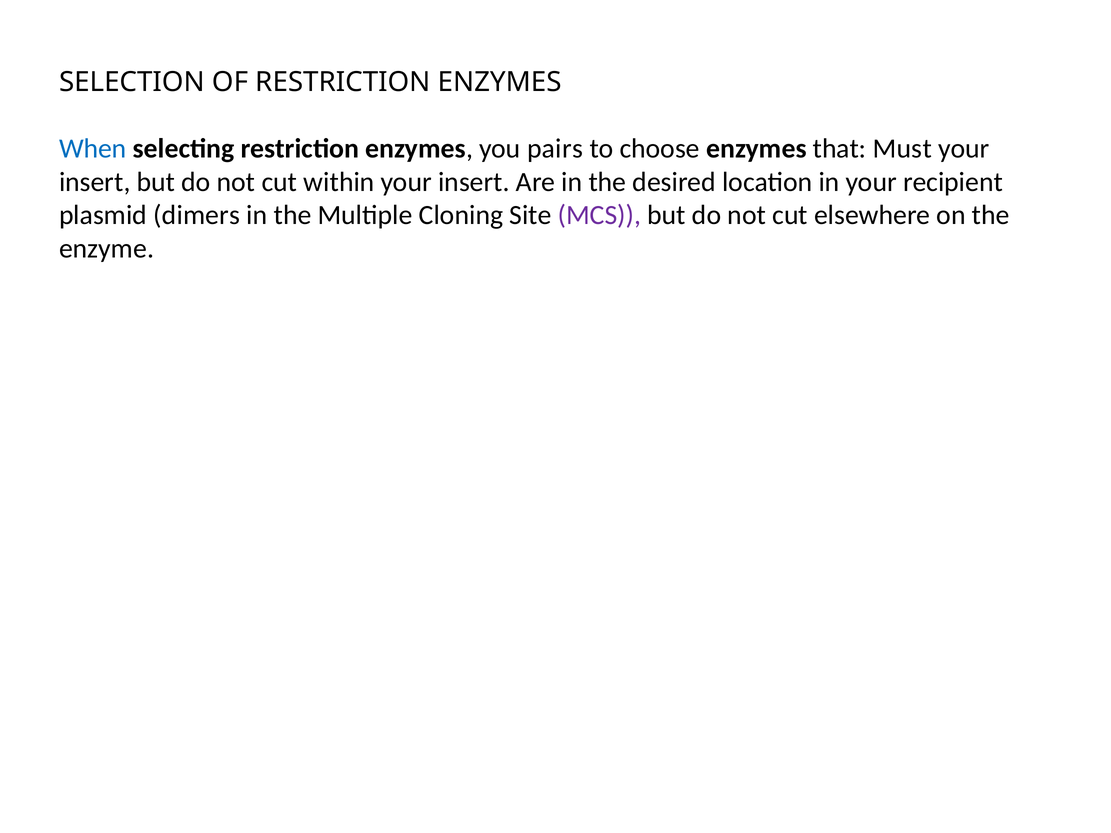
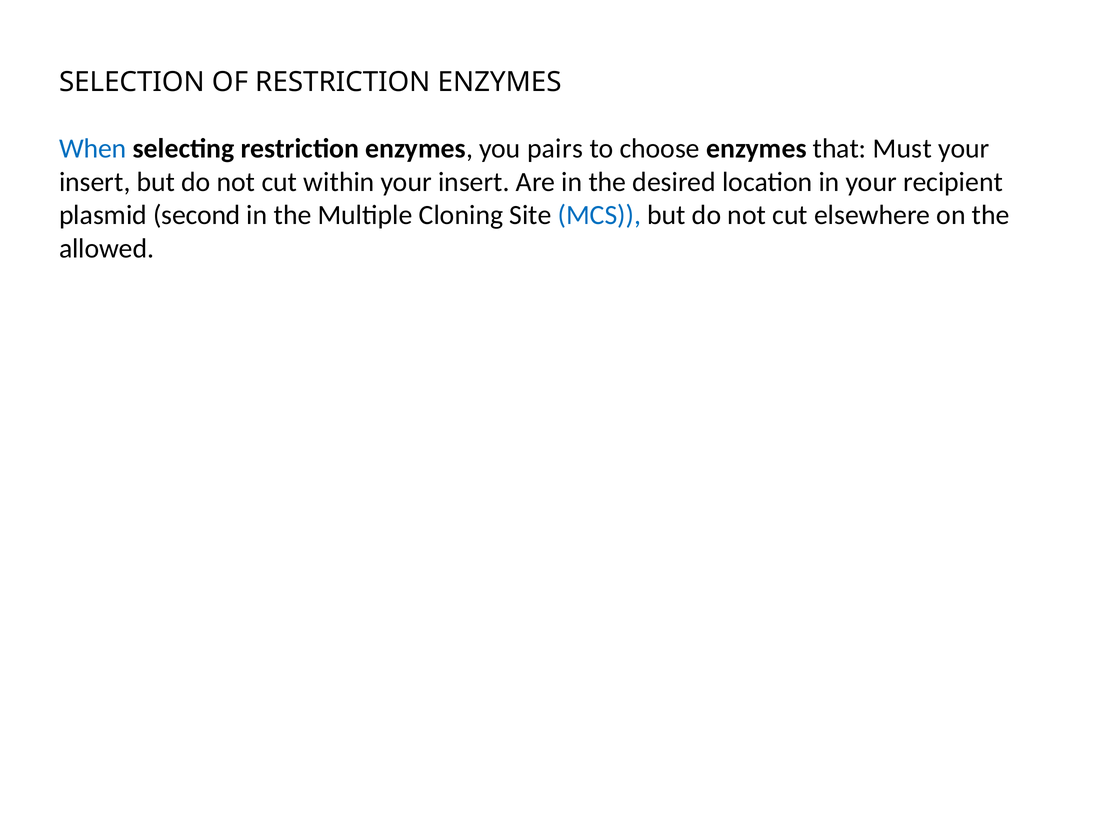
dimers: dimers -> second
MCS colour: purple -> blue
enzyme: enzyme -> allowed
